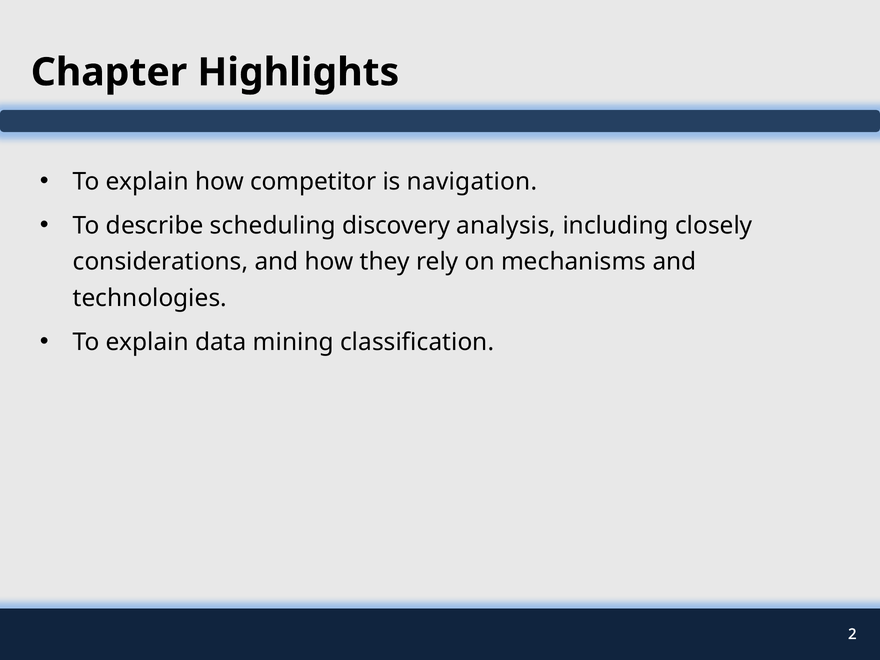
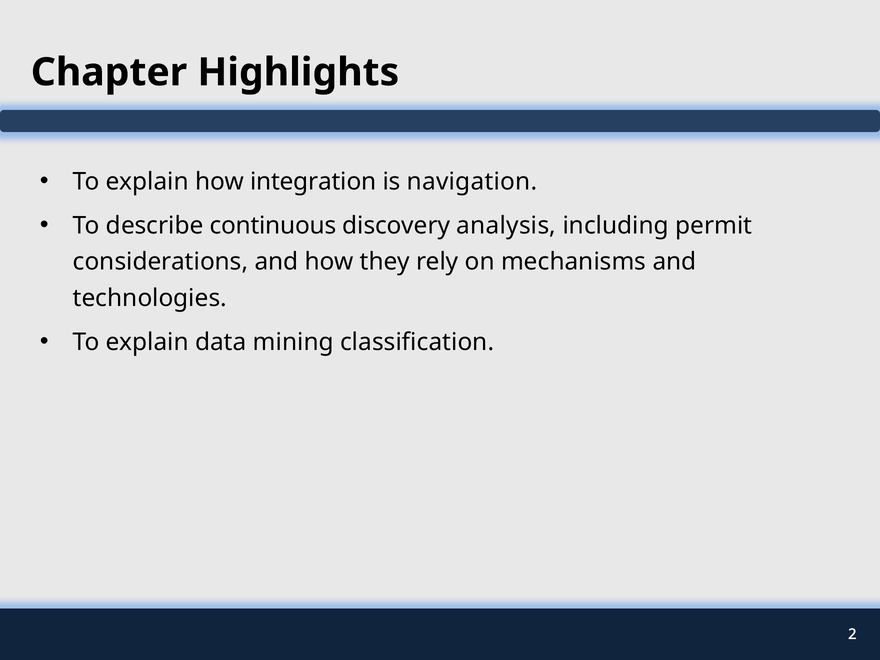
competitor: competitor -> integration
scheduling: scheduling -> continuous
closely: closely -> permit
